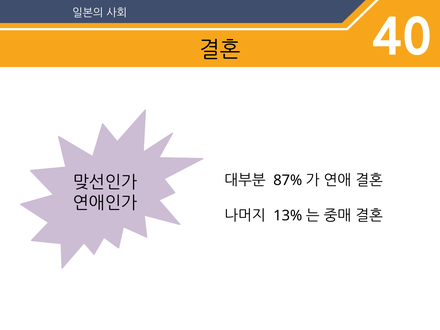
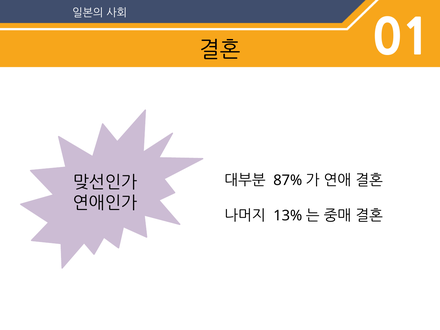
40: 40 -> 01
